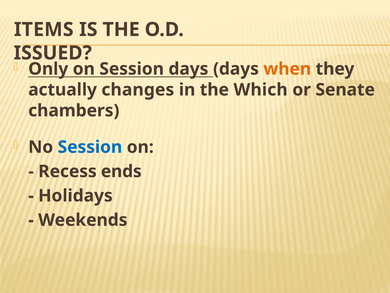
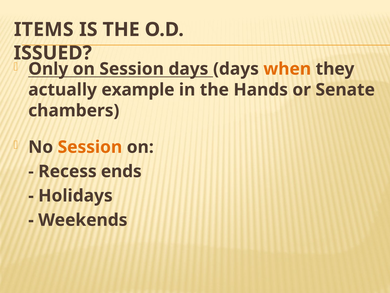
changes: changes -> example
Which: Which -> Hands
Session at (90, 147) colour: blue -> orange
